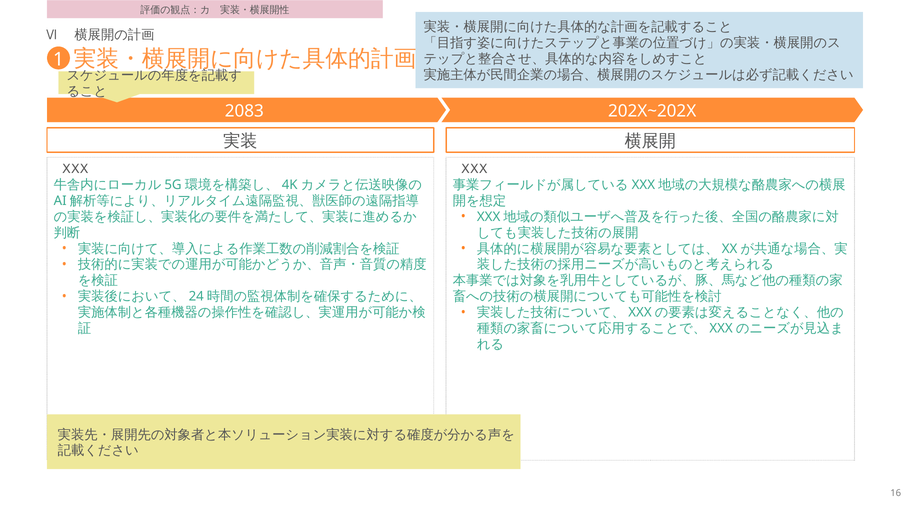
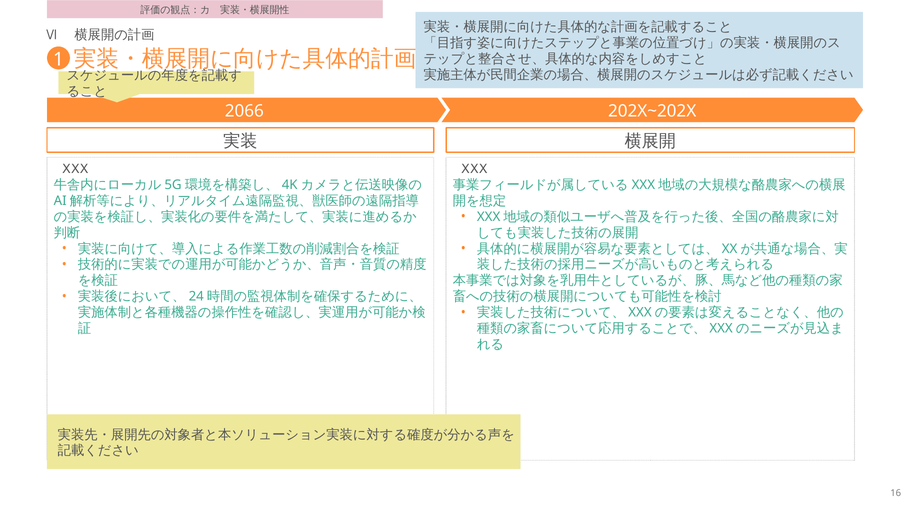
2083: 2083 -> 2066
